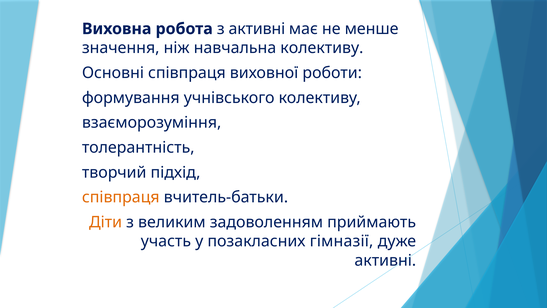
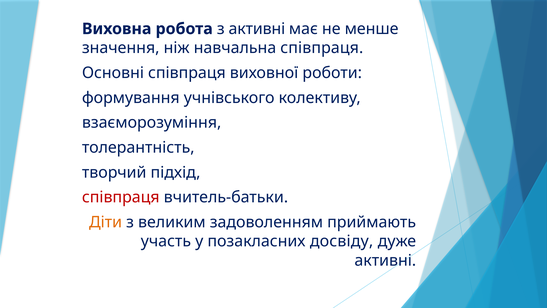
навчальна колективу: колективу -> співпраця
співпраця at (121, 197) colour: orange -> red
гімназії: гімназії -> досвіду
